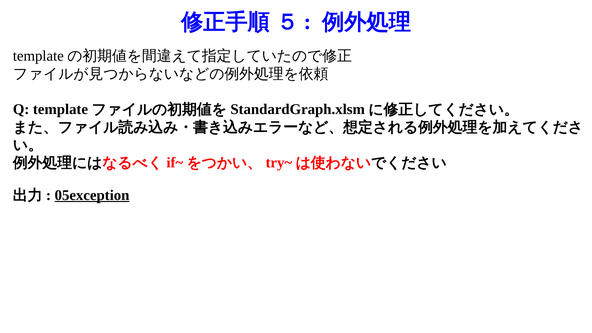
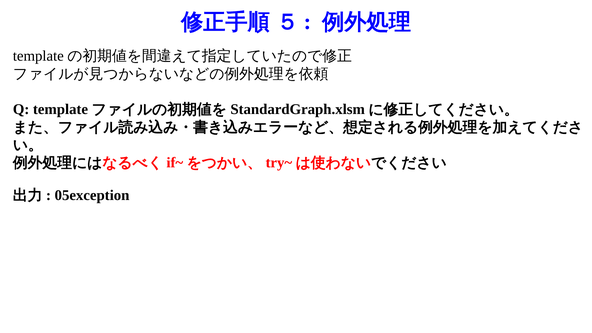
05exception underline: present -> none
